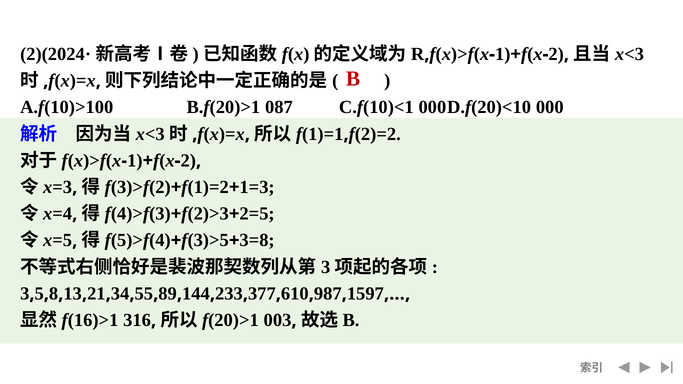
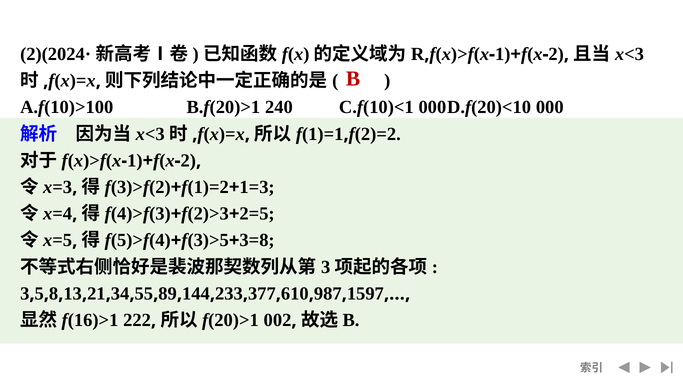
087: 087 -> 240
316: 316 -> 222
003: 003 -> 002
